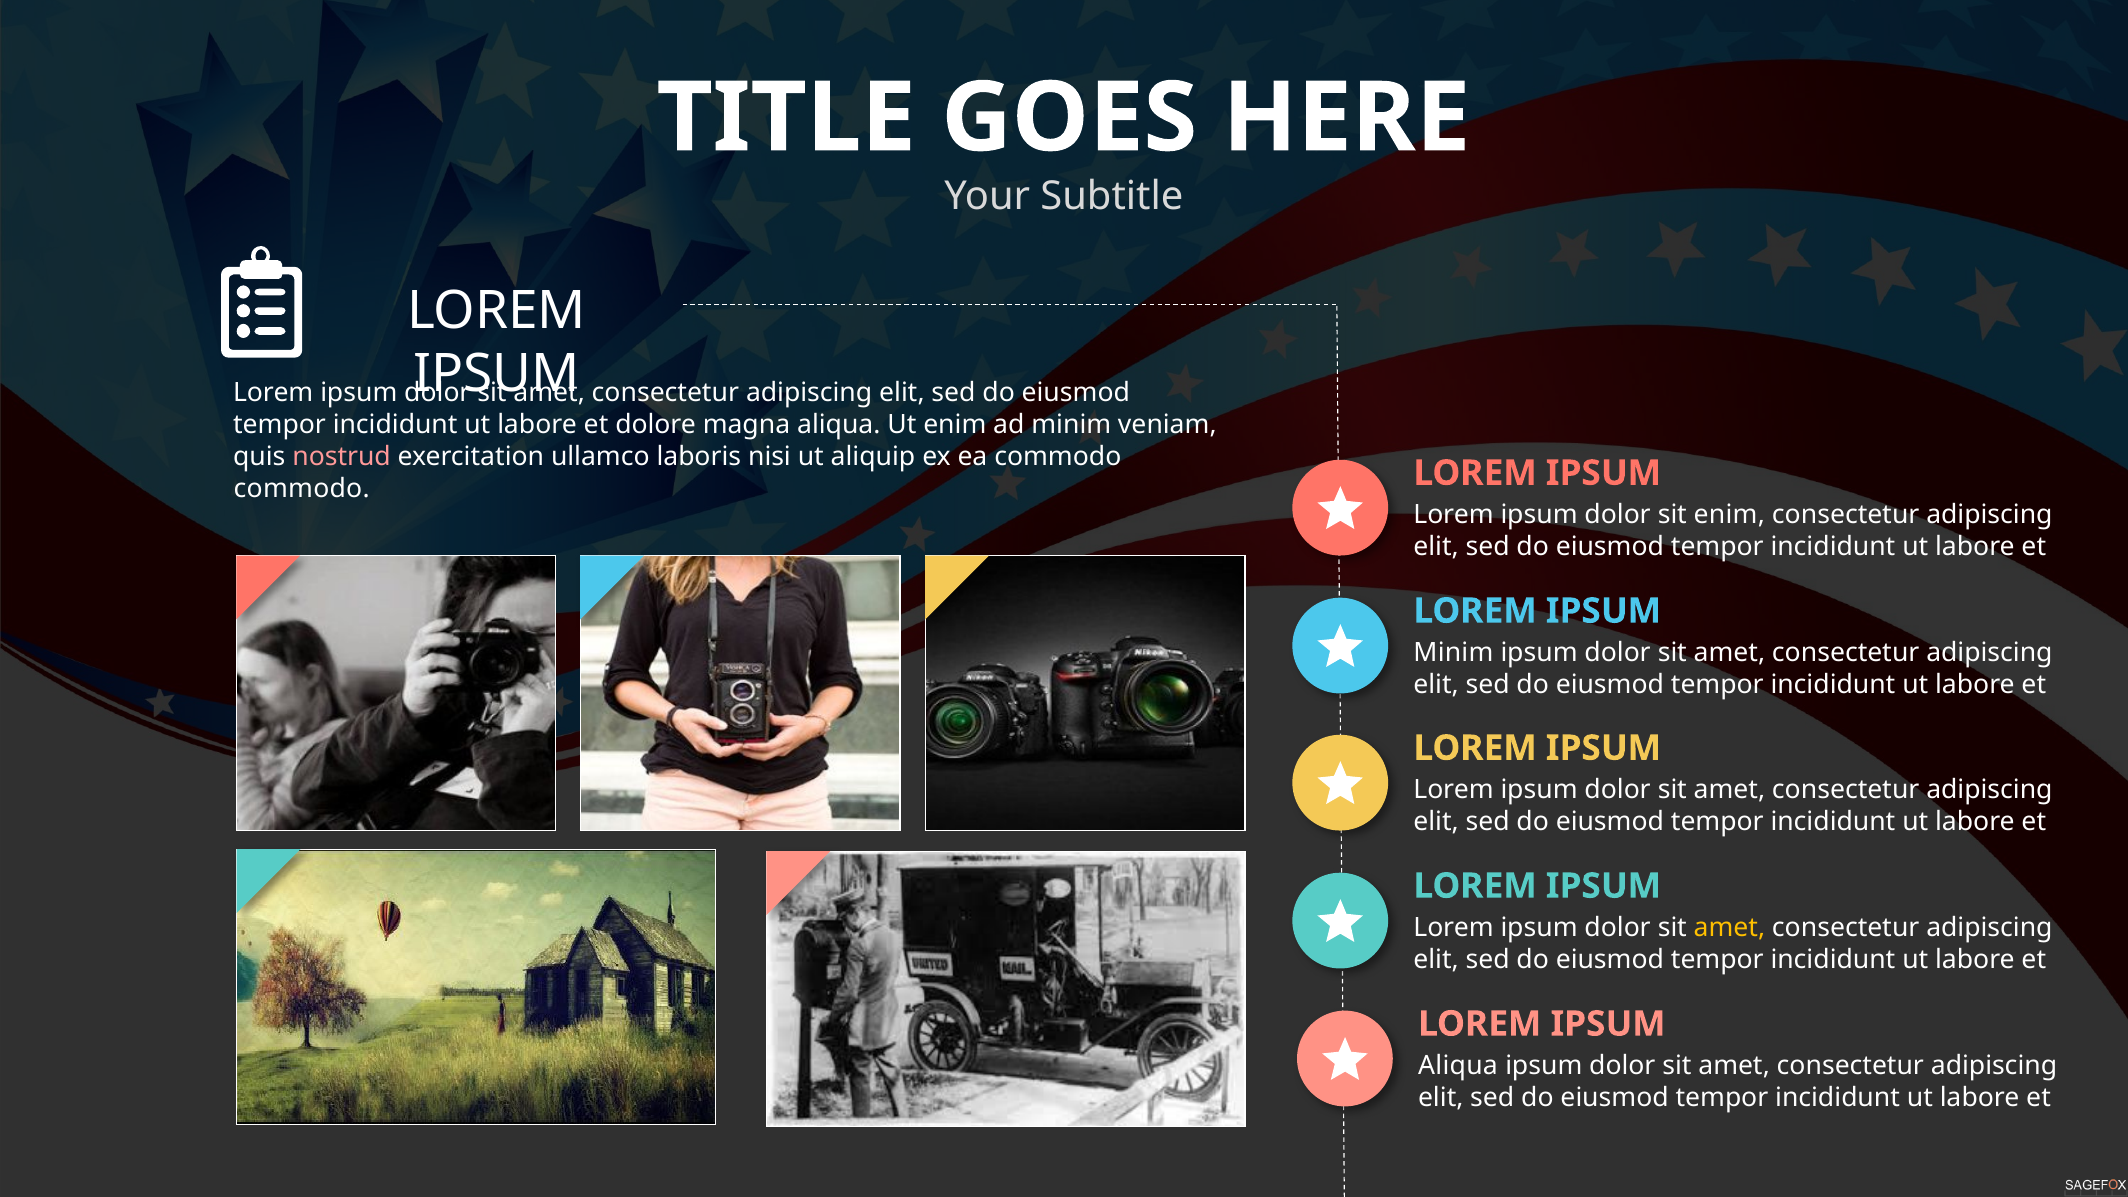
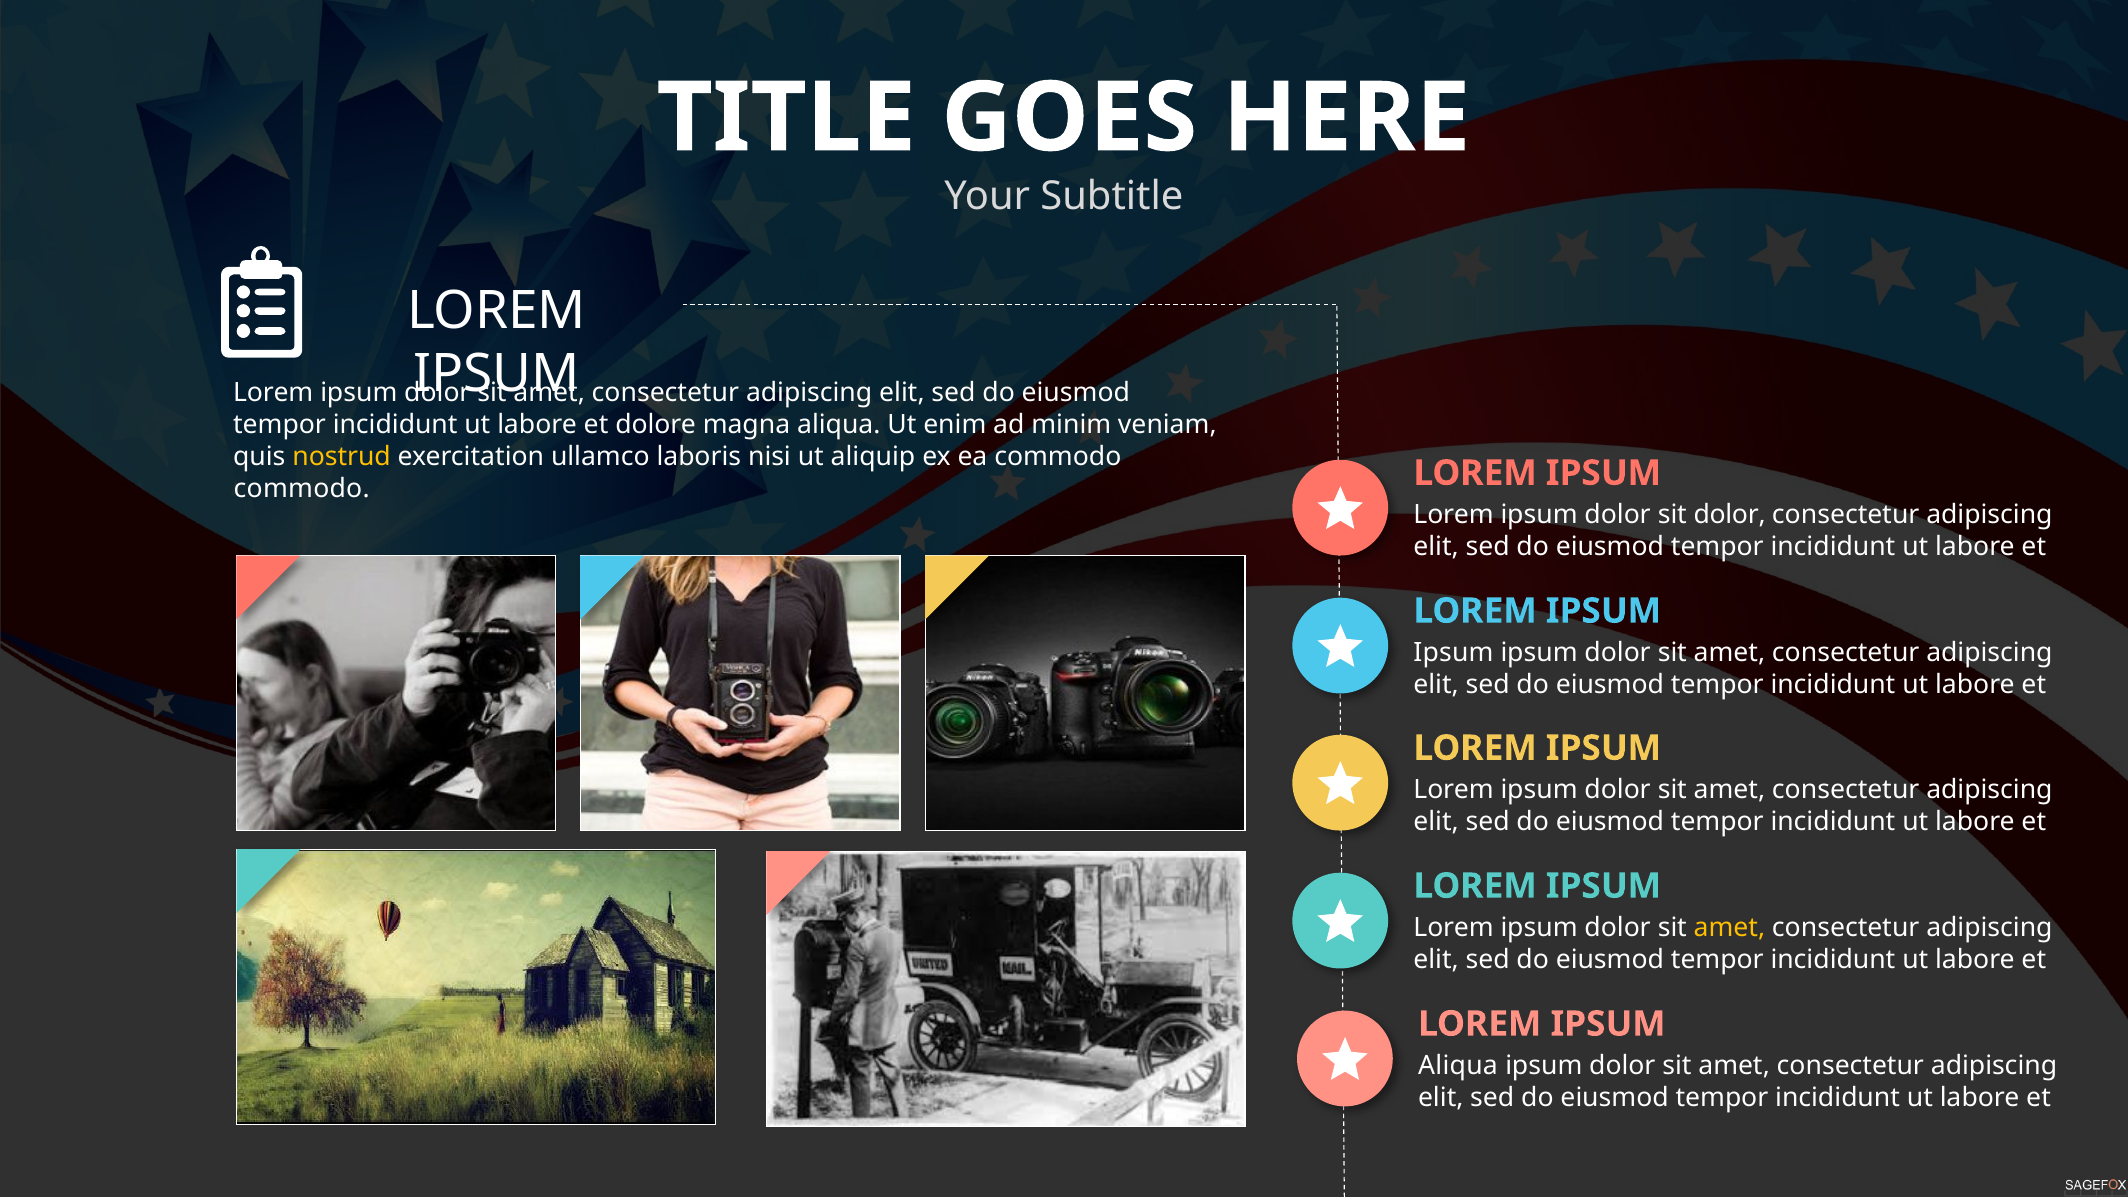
nostrud colour: pink -> yellow
sit enim: enim -> dolor
Minim at (1453, 653): Minim -> Ipsum
